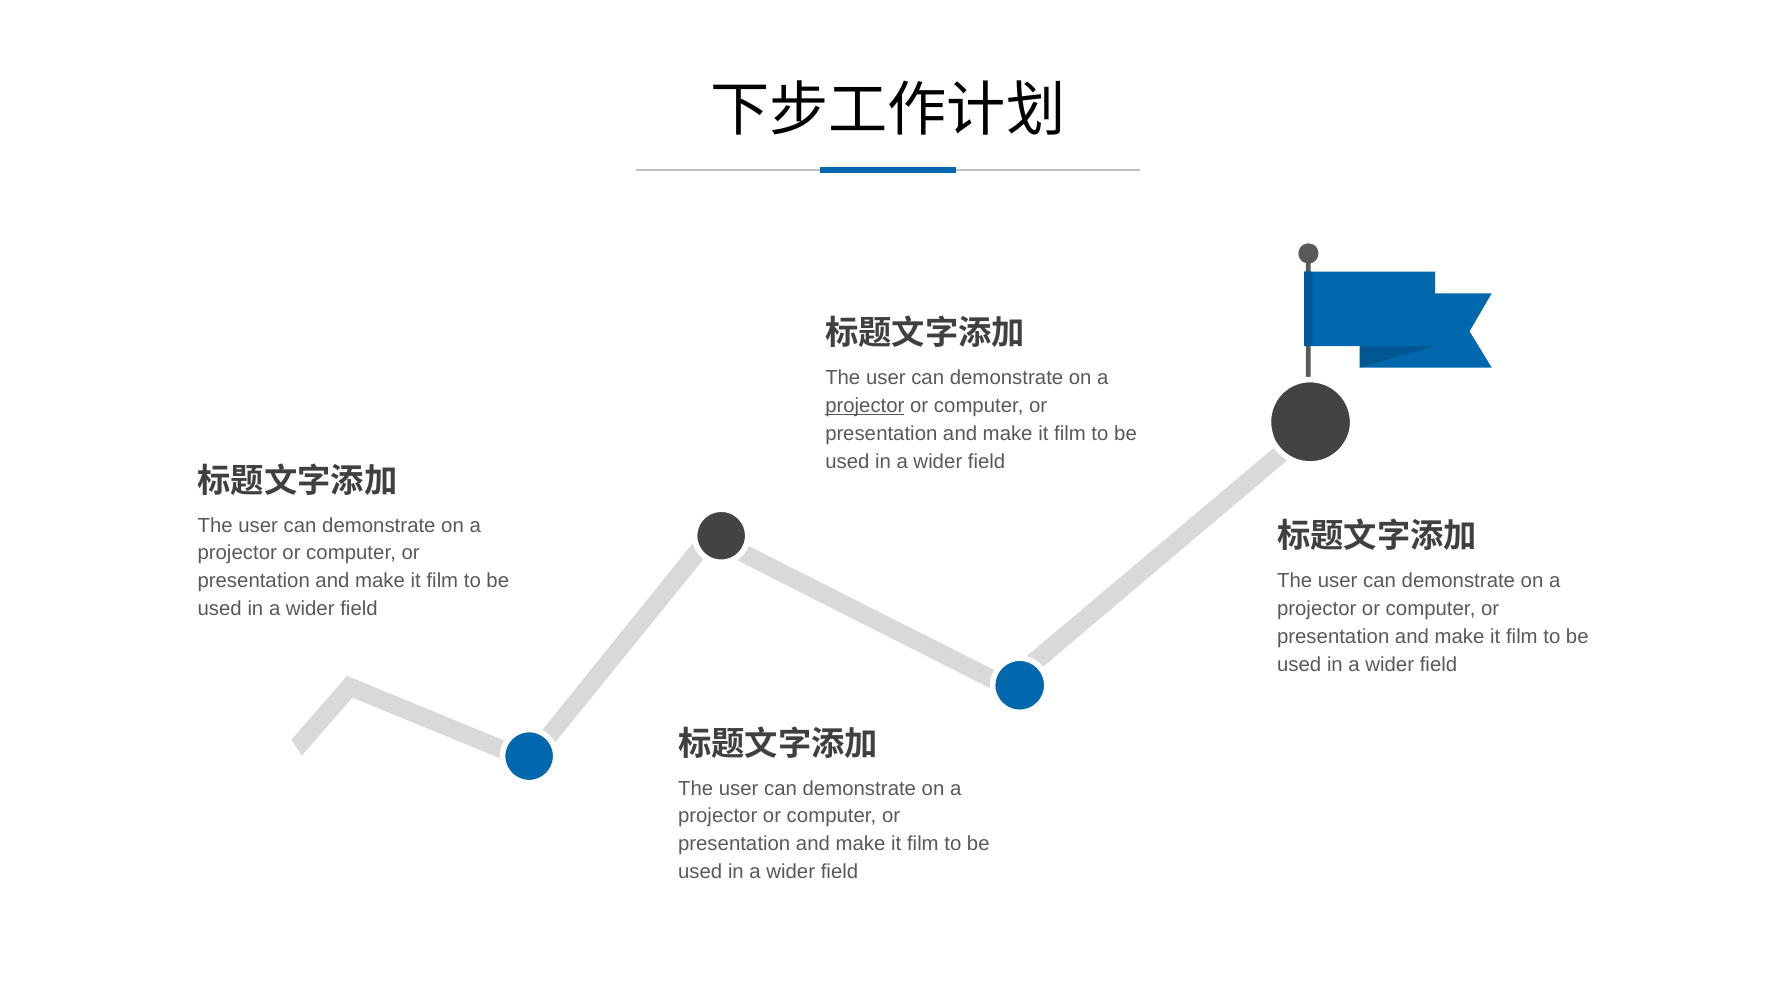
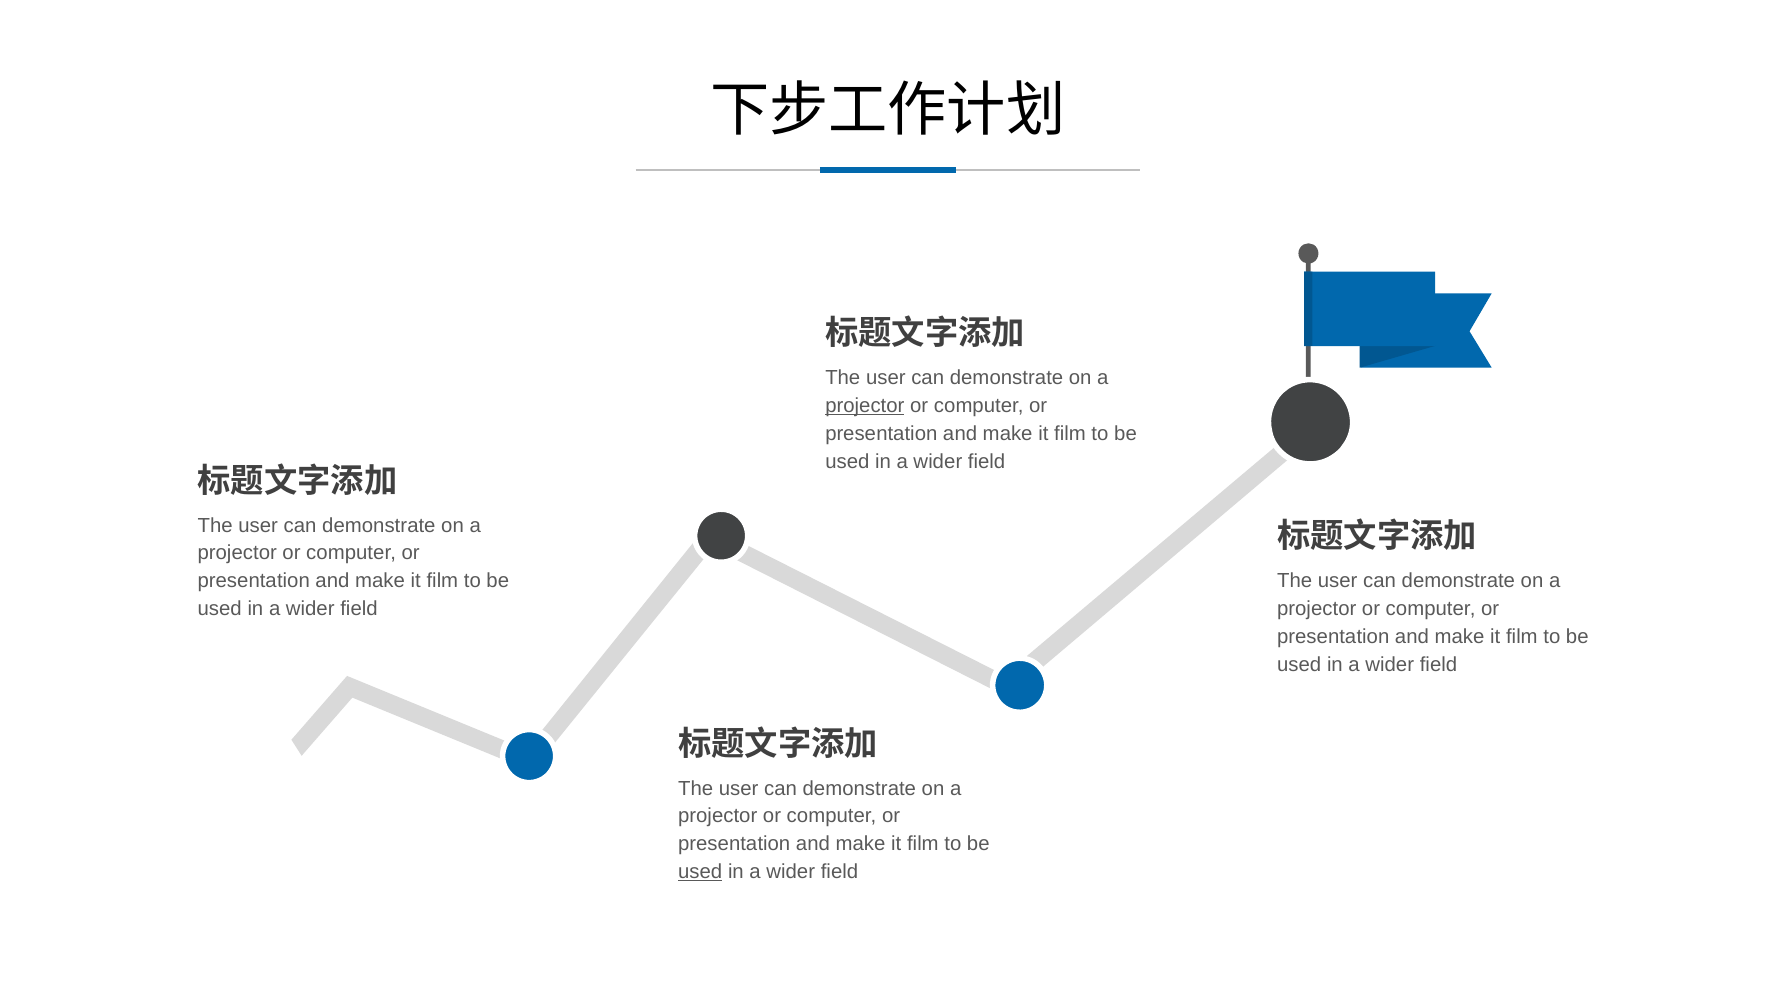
used at (700, 872) underline: none -> present
